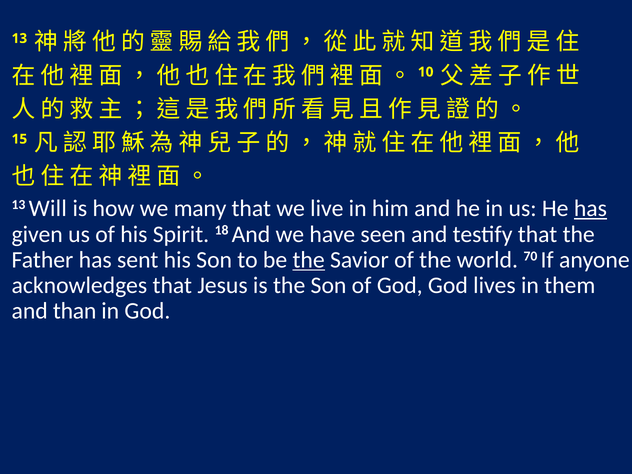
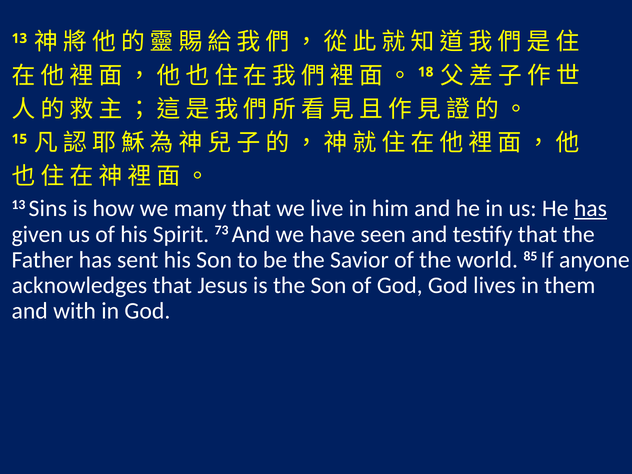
10: 10 -> 18
Will: Will -> Sins
18: 18 -> 73
the at (309, 260) underline: present -> none
70: 70 -> 85
than: than -> with
